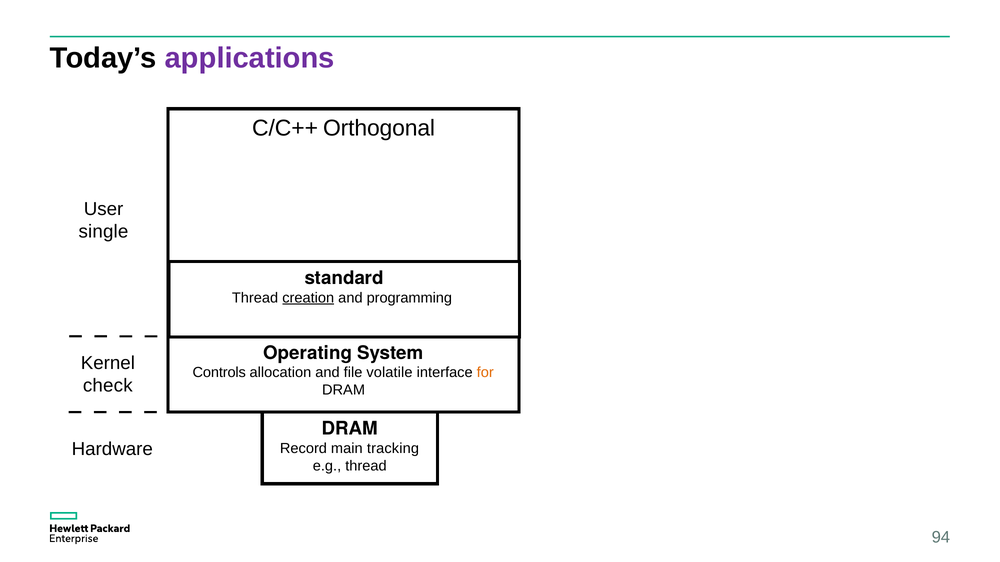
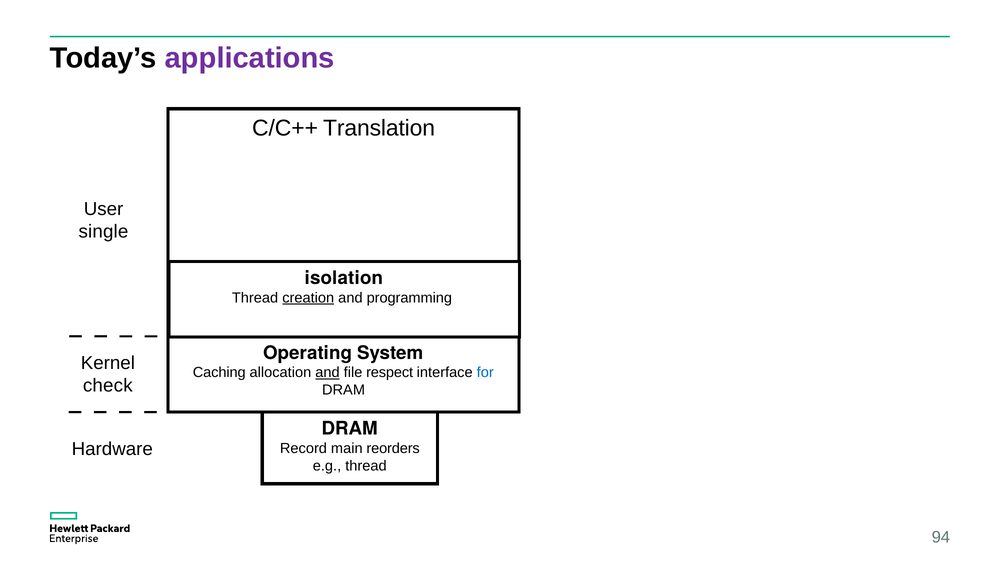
Orthogonal: Orthogonal -> Translation
standard: standard -> isolation
Controls: Controls -> Caching
and at (327, 373) underline: none -> present
volatile: volatile -> respect
for colour: orange -> blue
tracking: tracking -> reorders
